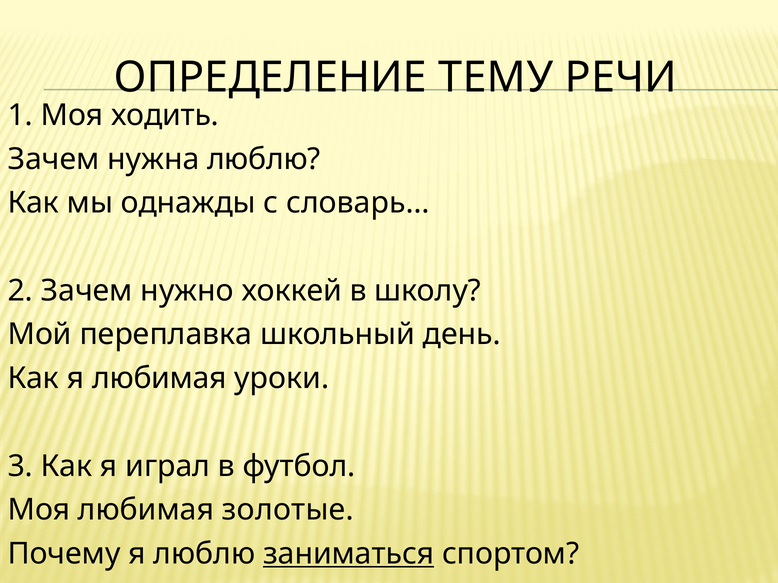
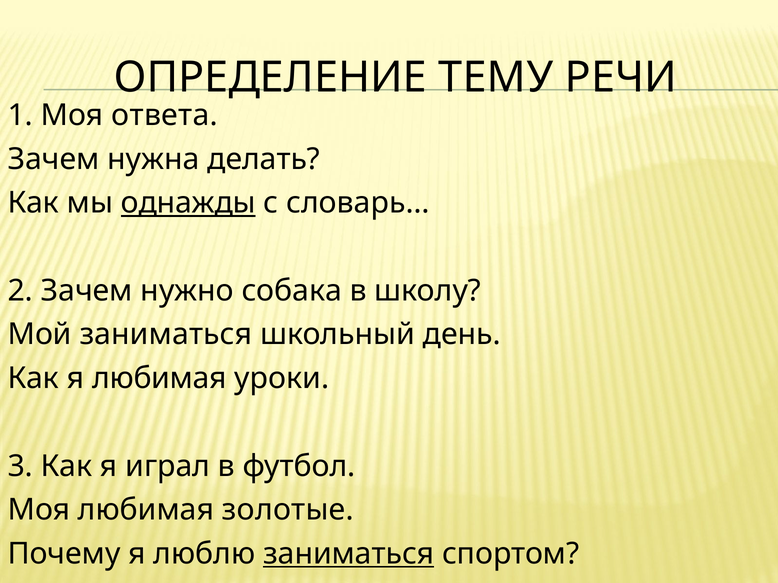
ходить: ходить -> ответа
нужна люблю: люблю -> делать
однажды underline: none -> present
хоккей: хоккей -> собака
Мой переплавка: переплавка -> заниматься
